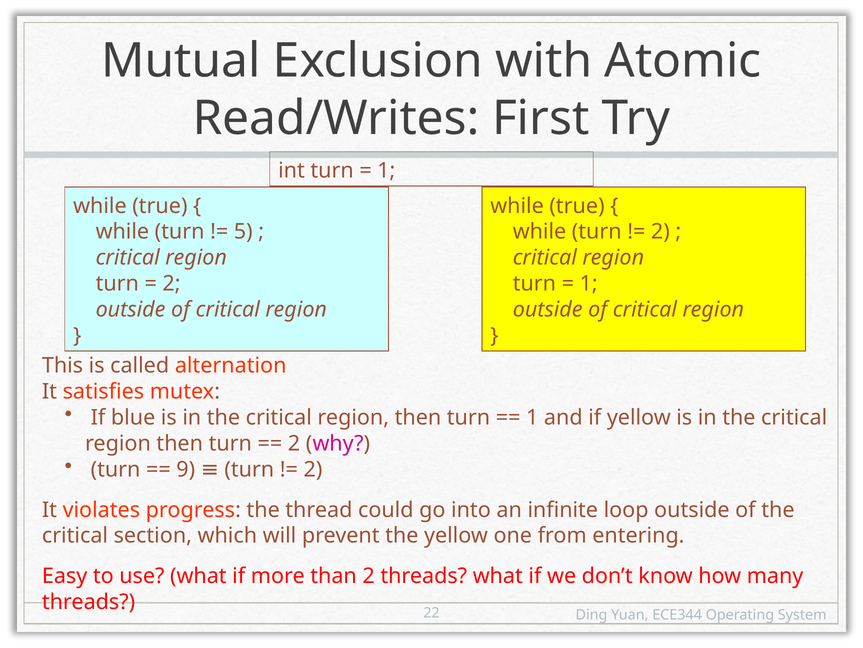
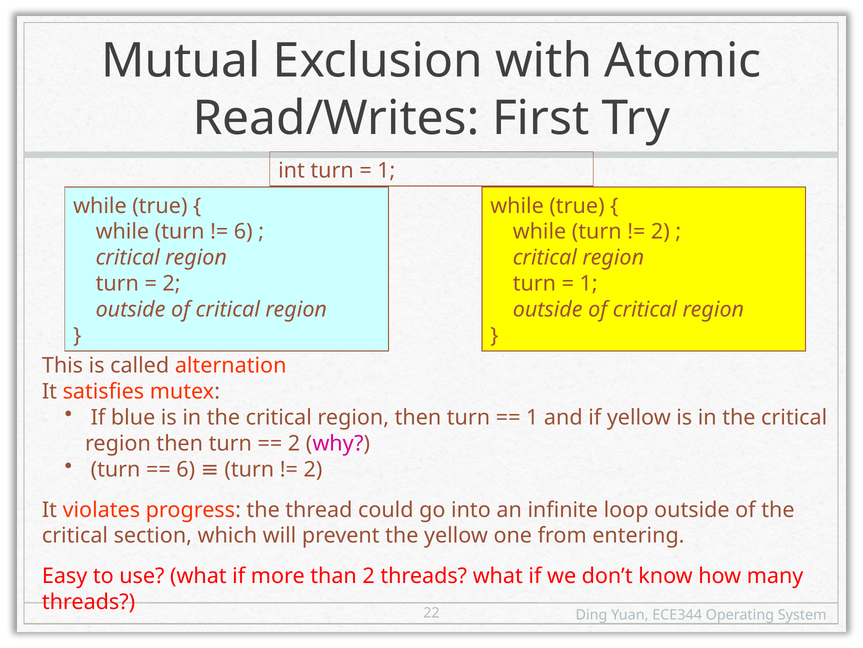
5 at (243, 232): 5 -> 6
9 at (186, 469): 9 -> 6
